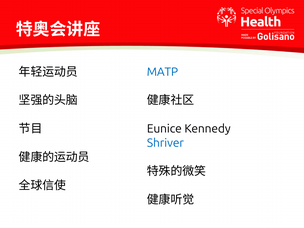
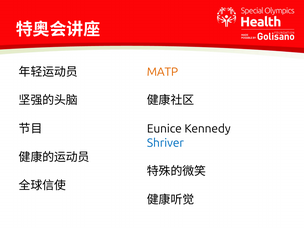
MATP colour: blue -> orange
